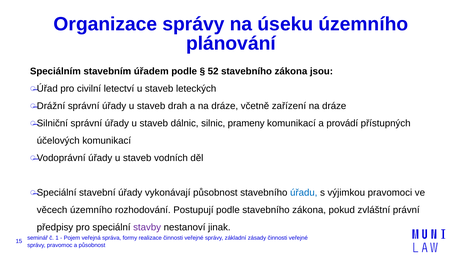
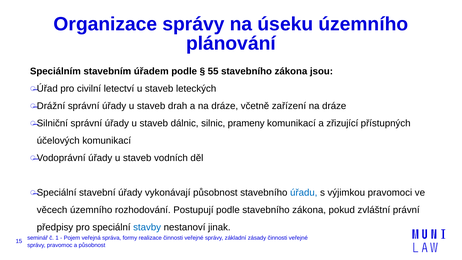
52: 52 -> 55
provádí: provádí -> zřizující
stavby colour: purple -> blue
